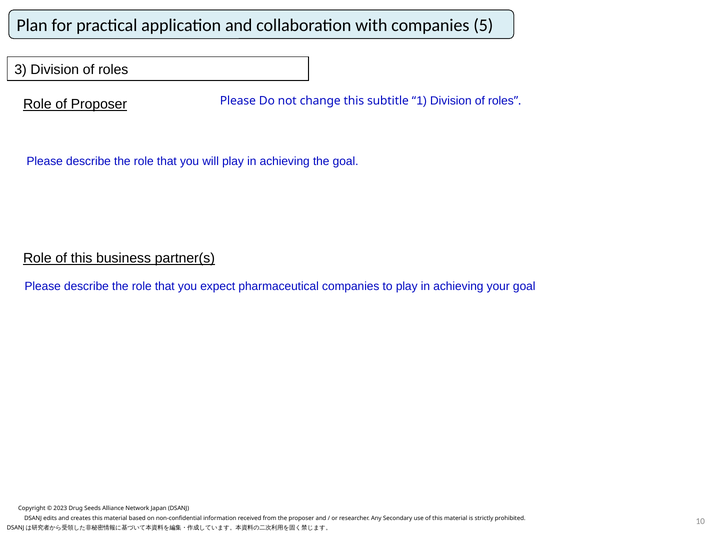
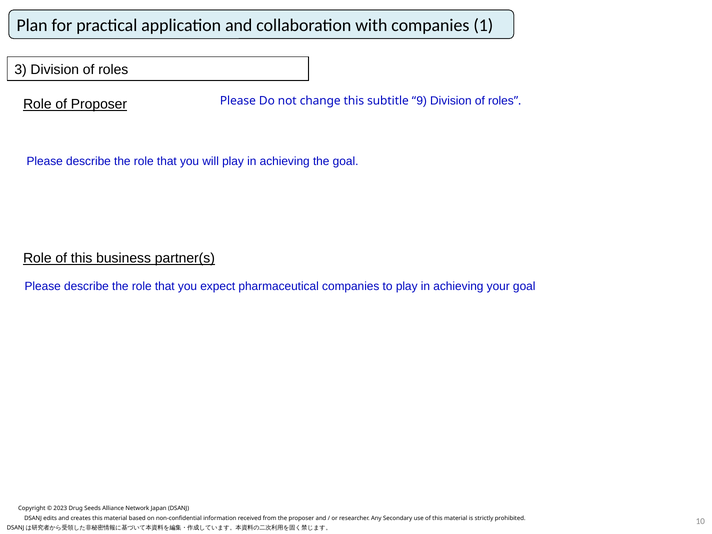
5: 5 -> 1
1: 1 -> 9
